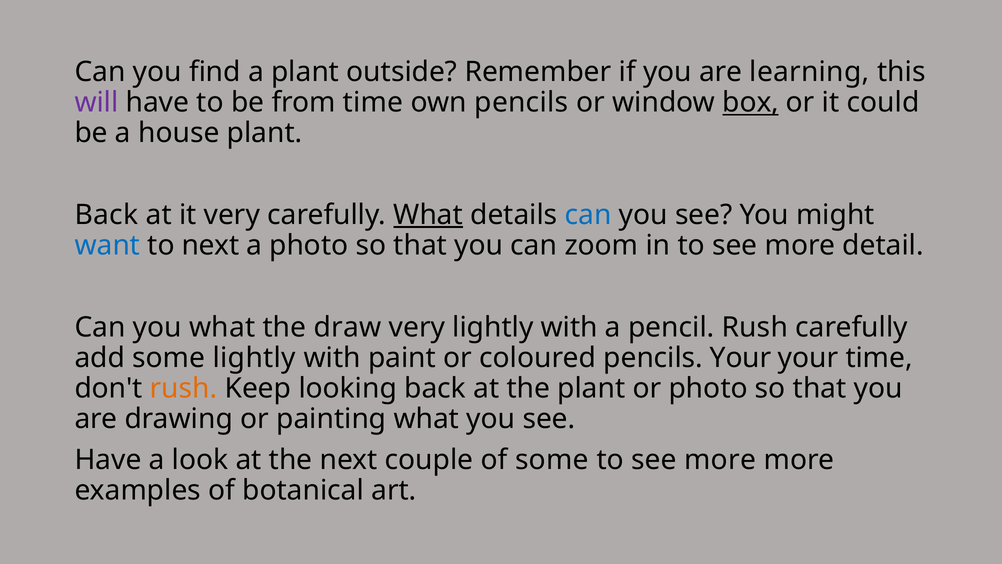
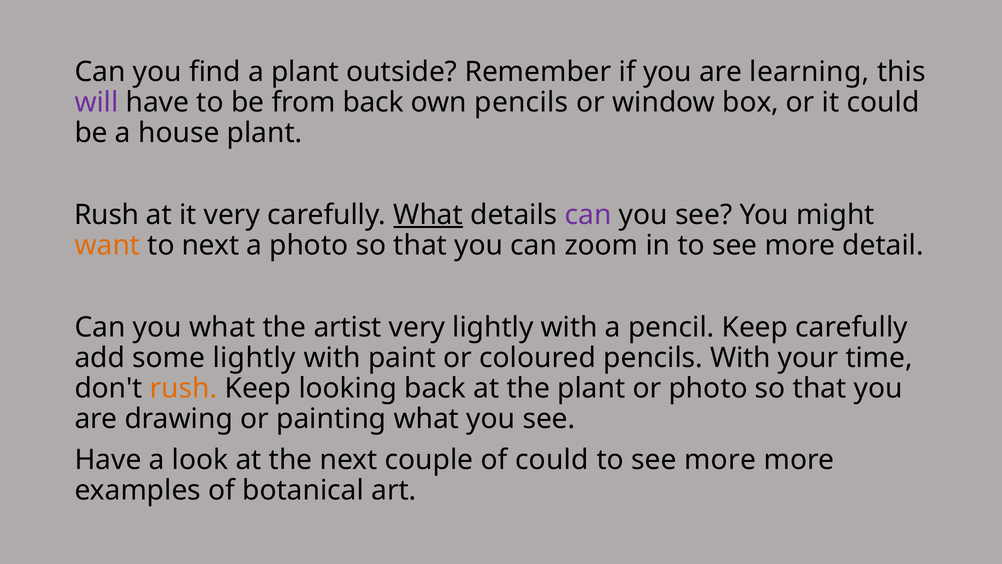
from time: time -> back
box underline: present -> none
Back at (106, 215): Back -> Rush
can at (588, 215) colour: blue -> purple
want colour: blue -> orange
draw: draw -> artist
pencil Rush: Rush -> Keep
pencils Your: Your -> With
of some: some -> could
